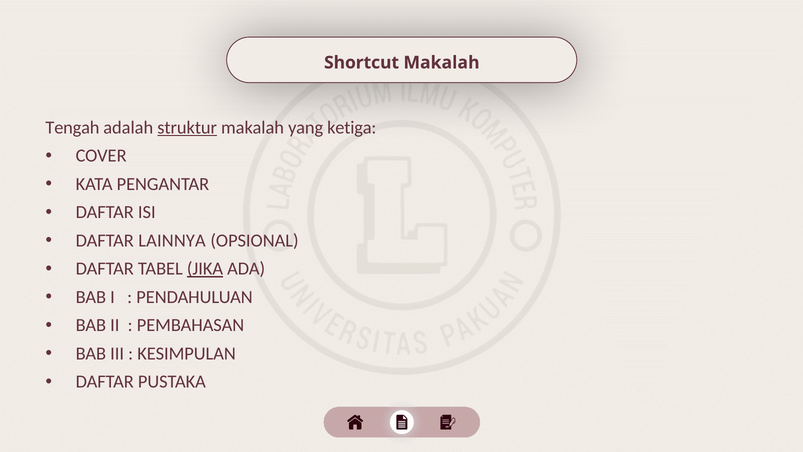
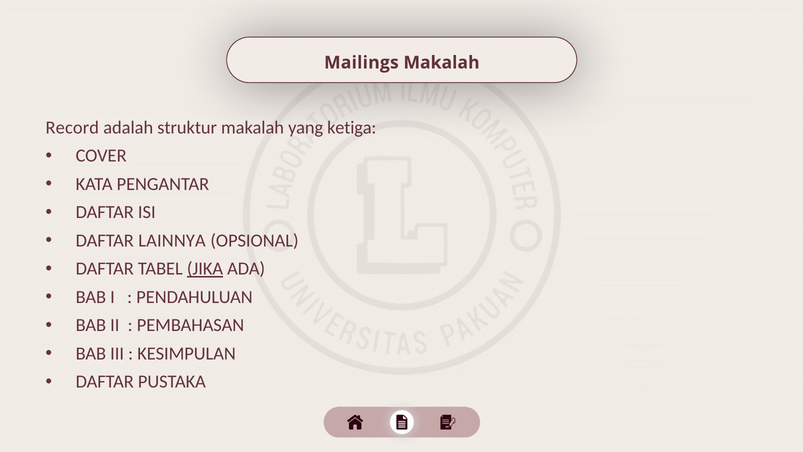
Shortcut: Shortcut -> Mailings
Tengah: Tengah -> Record
struktur underline: present -> none
